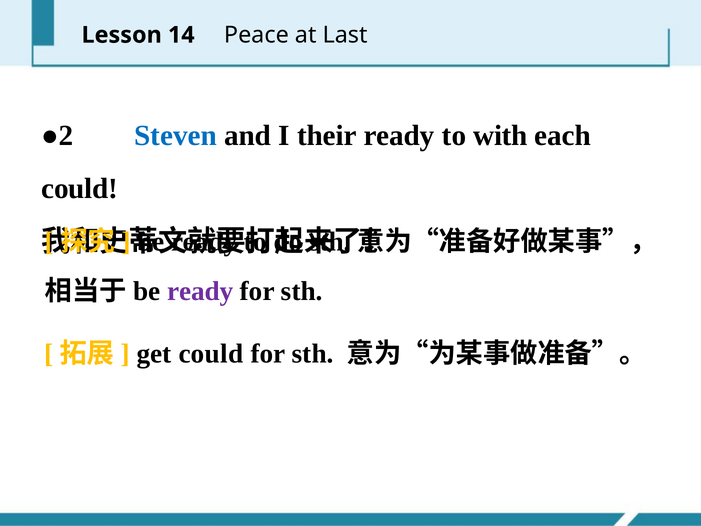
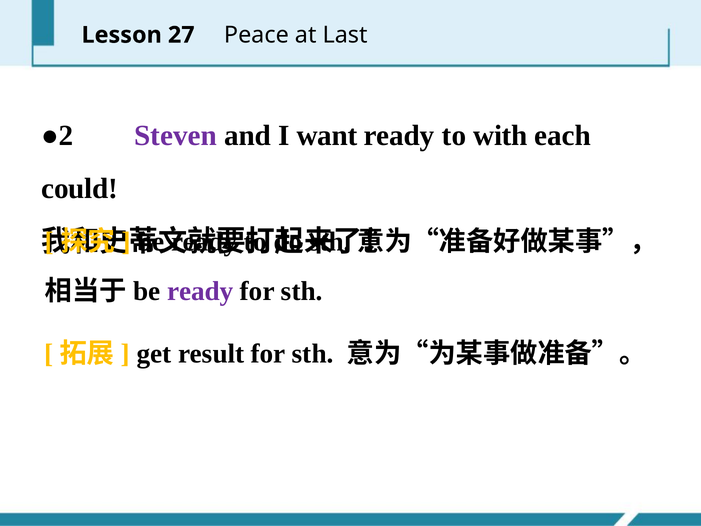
14: 14 -> 27
Steven colour: blue -> purple
their: their -> want
get could: could -> result
